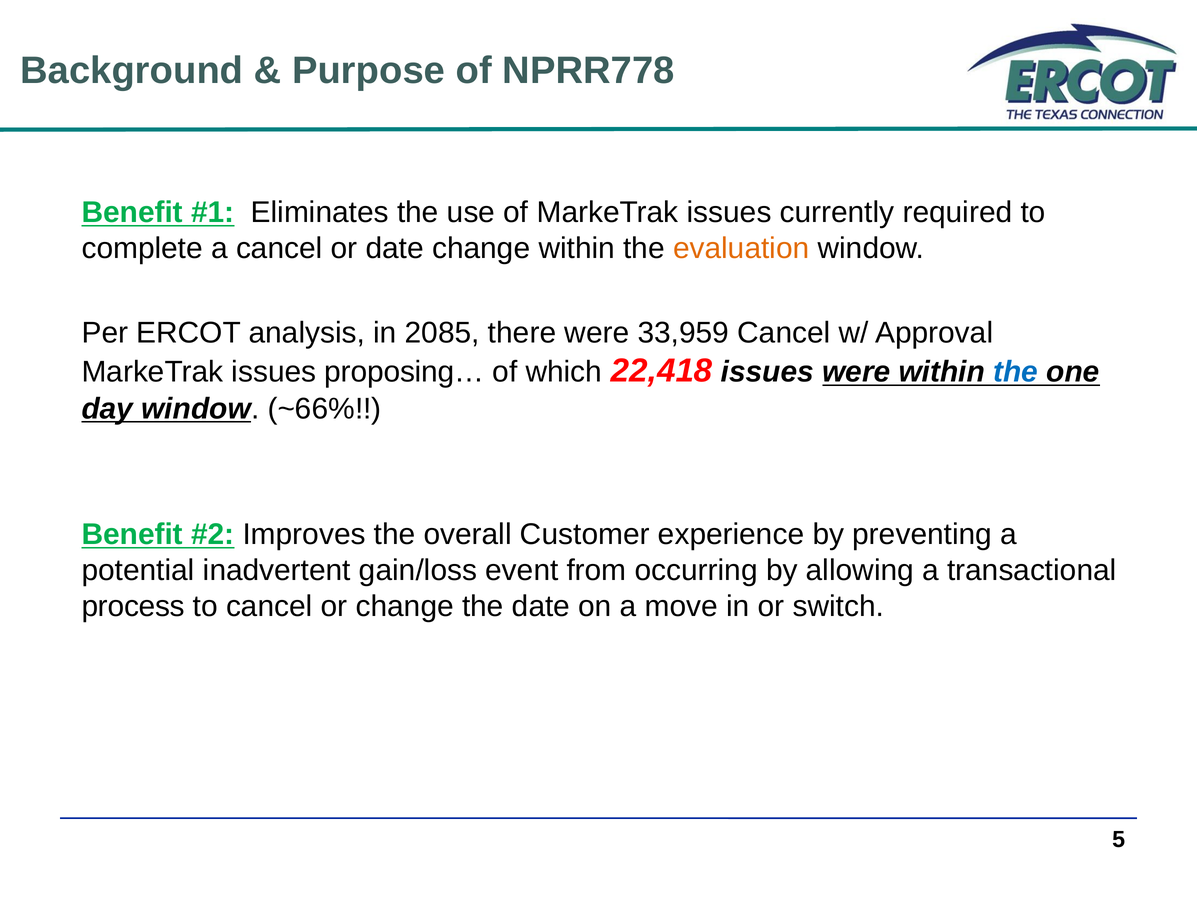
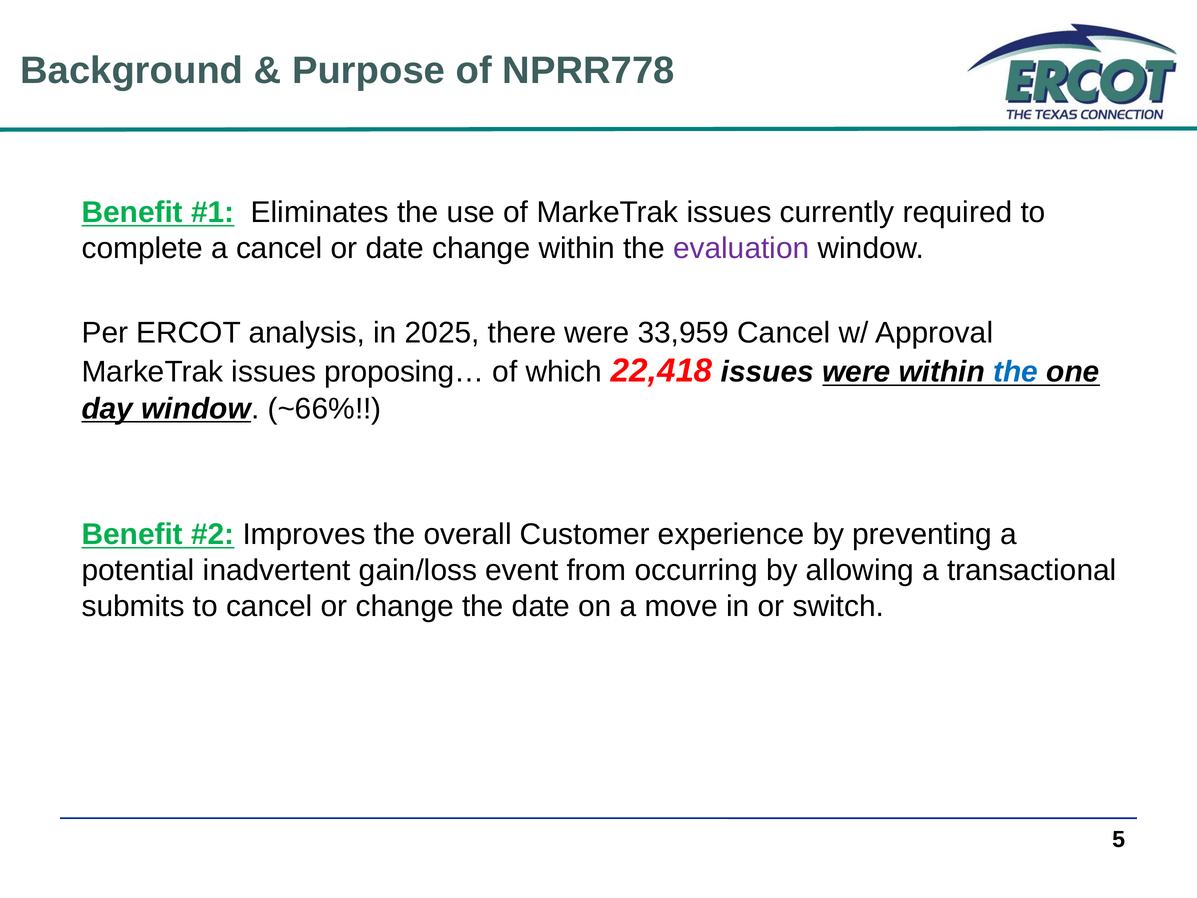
evaluation colour: orange -> purple
2085: 2085 -> 2025
process: process -> submits
